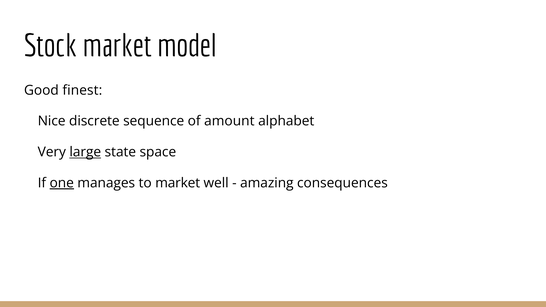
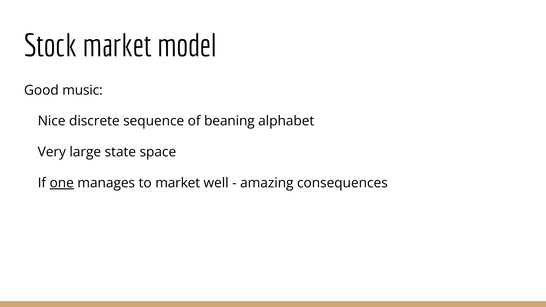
finest: finest -> music
amount: amount -> beaning
large underline: present -> none
